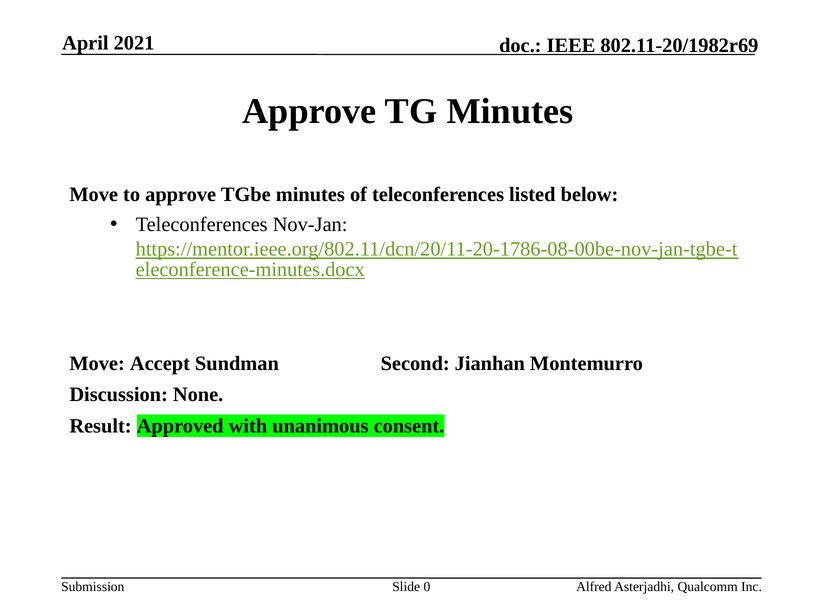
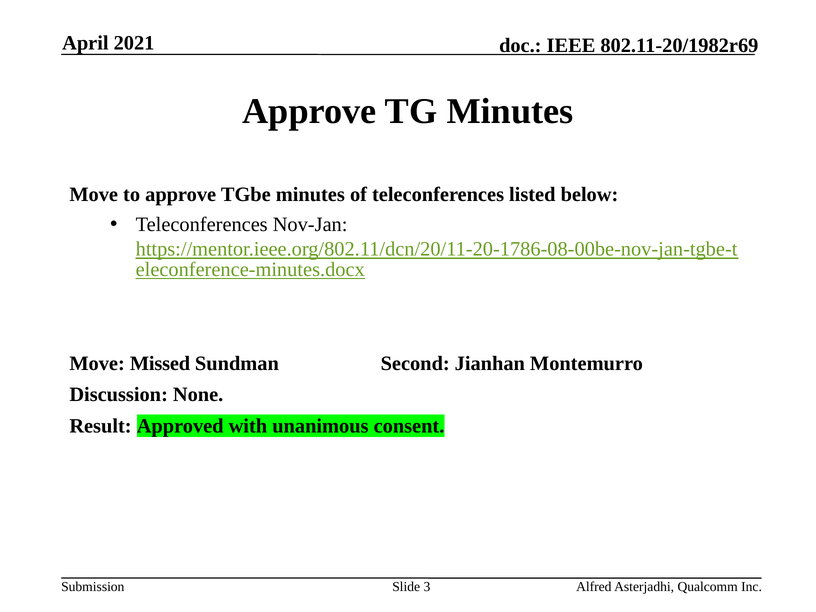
Accept: Accept -> Missed
0: 0 -> 3
